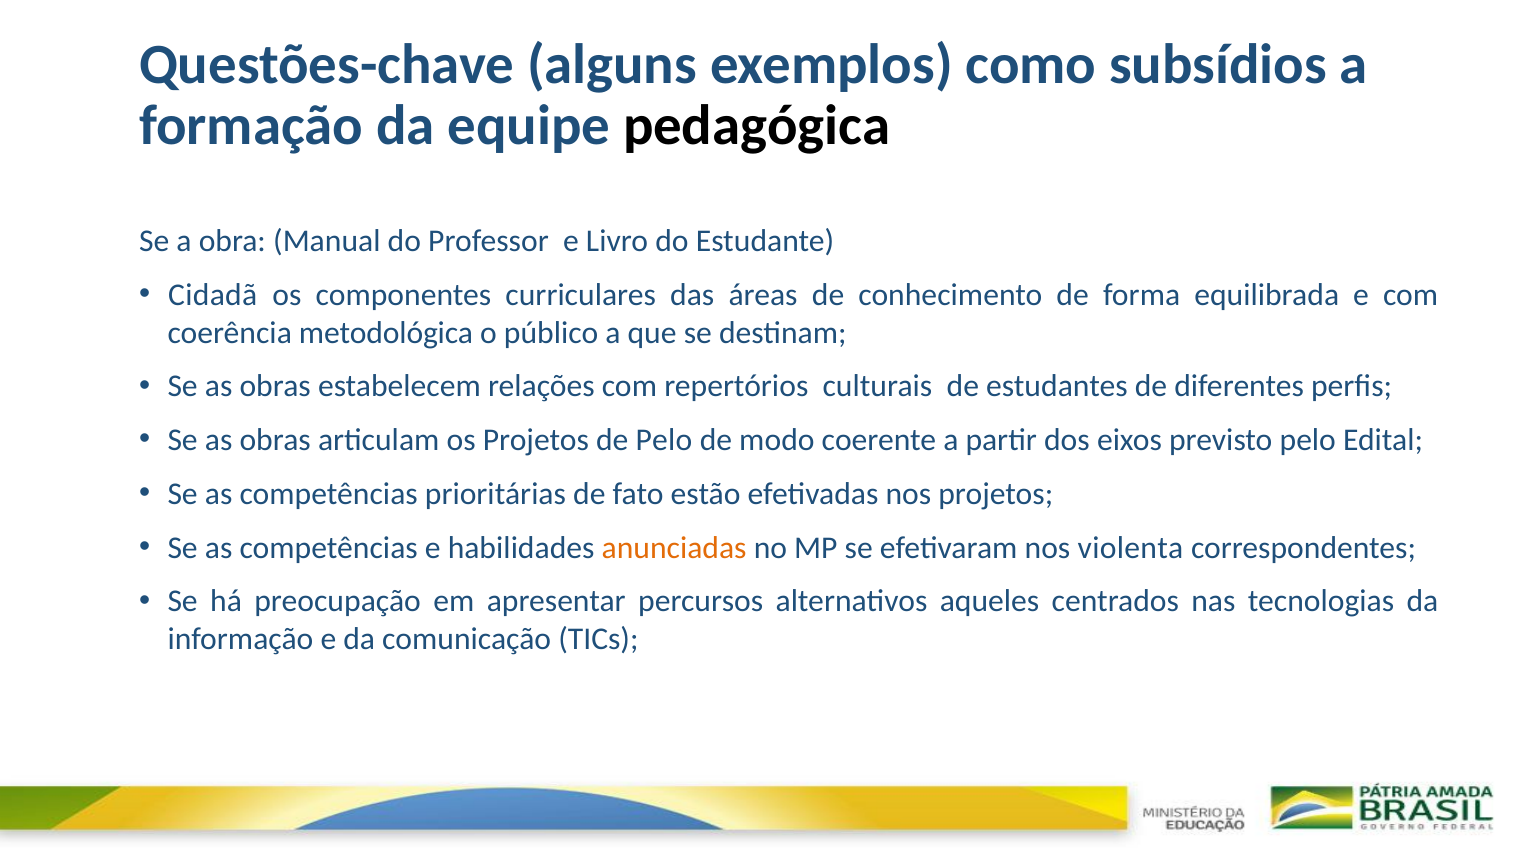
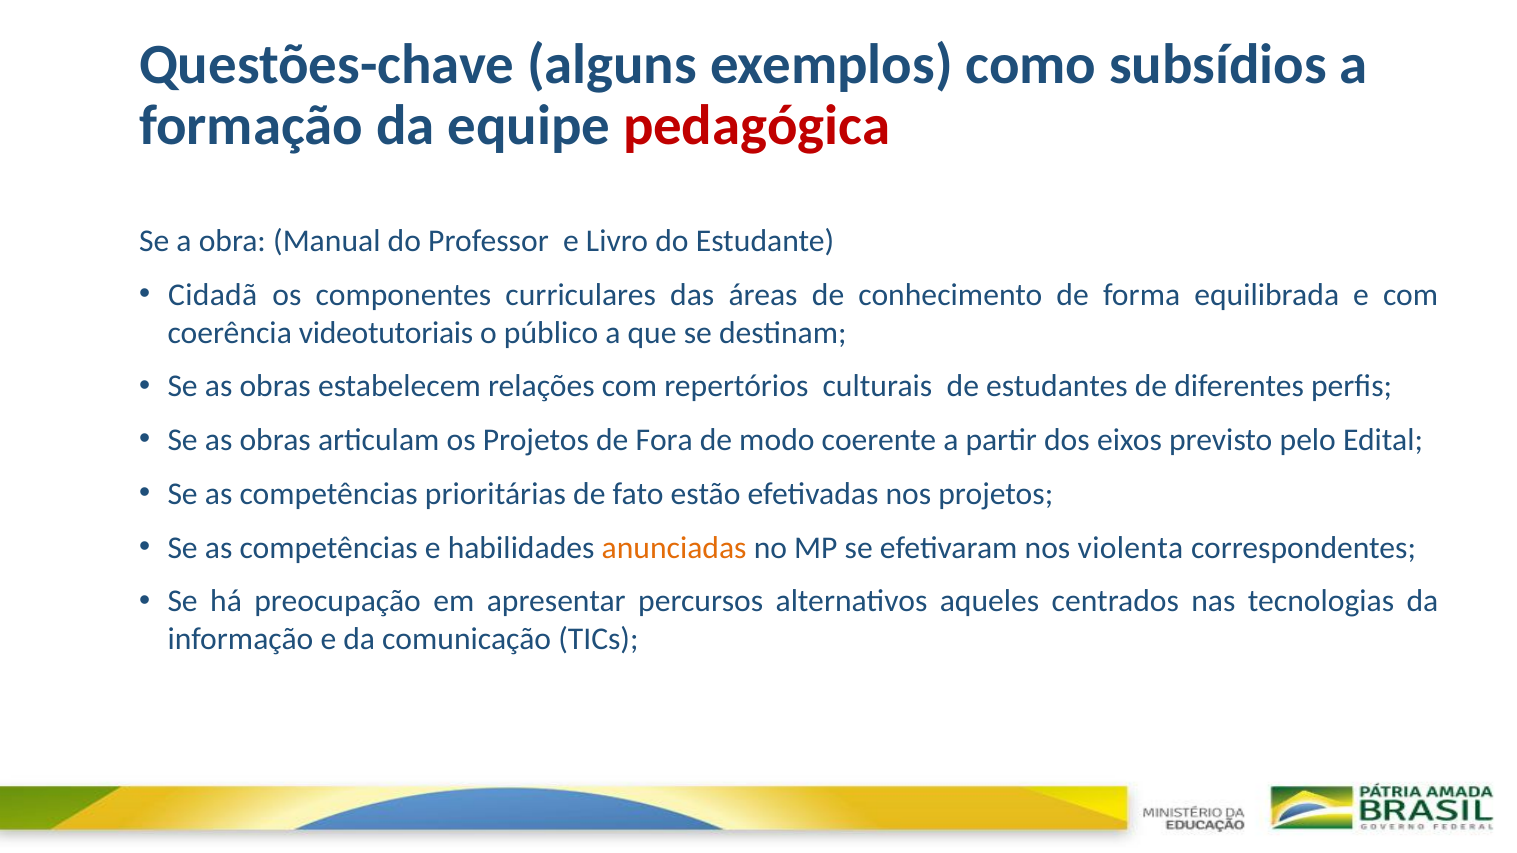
pedagógica colour: black -> red
metodológica: metodológica -> videotutoriais
de Pelo: Pelo -> Fora
